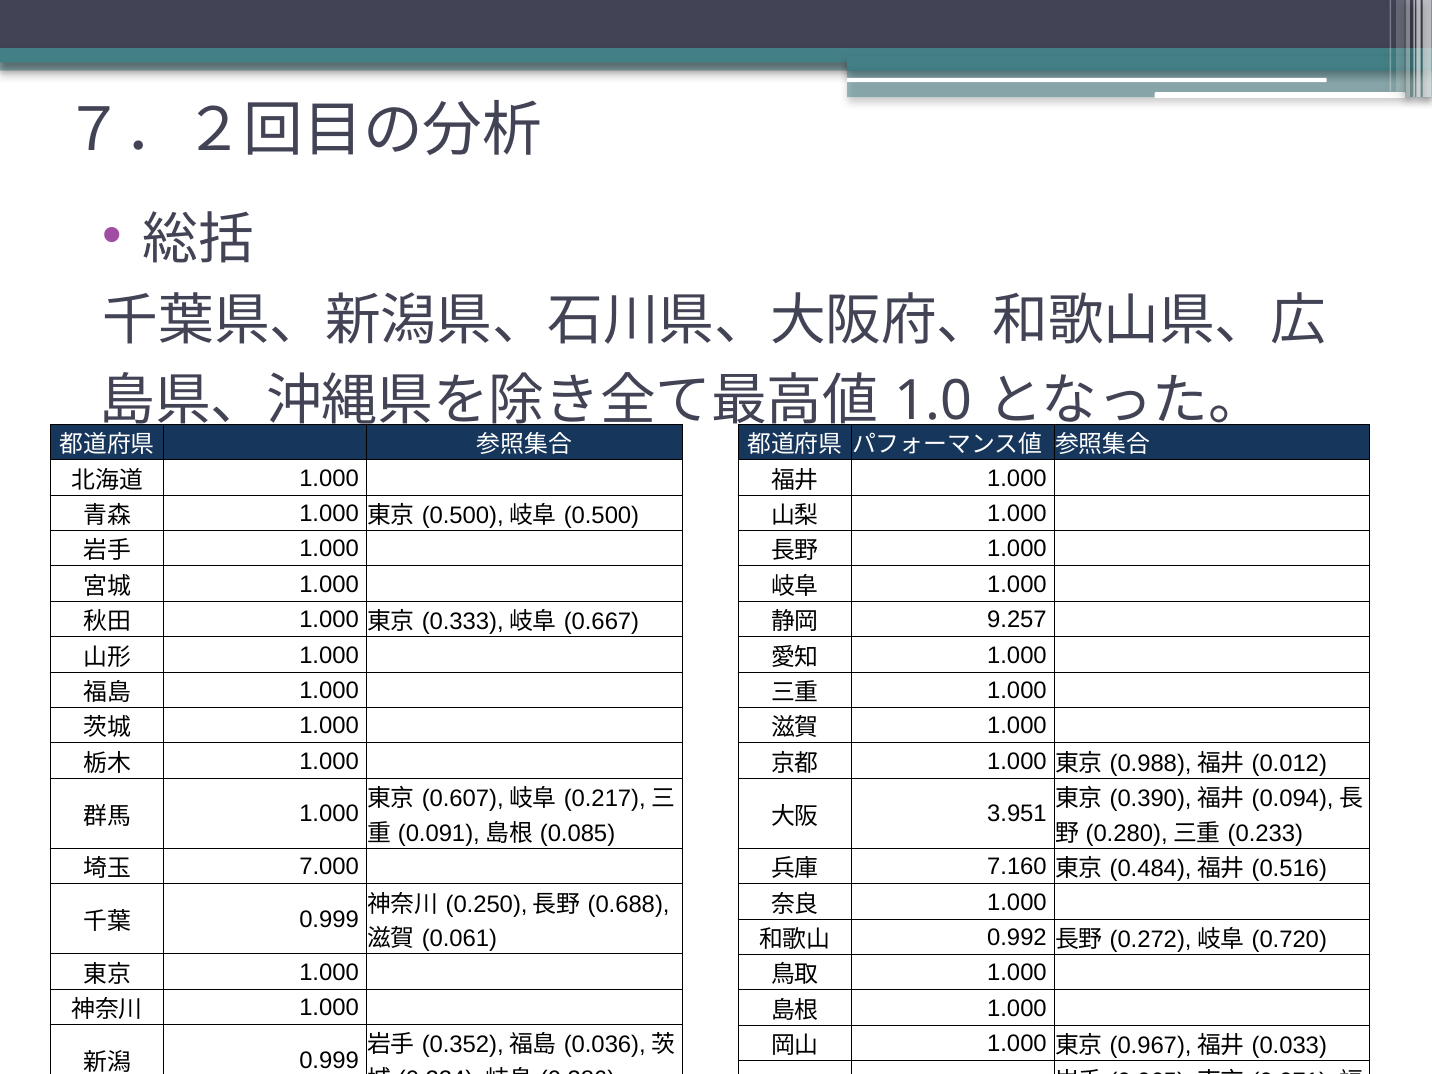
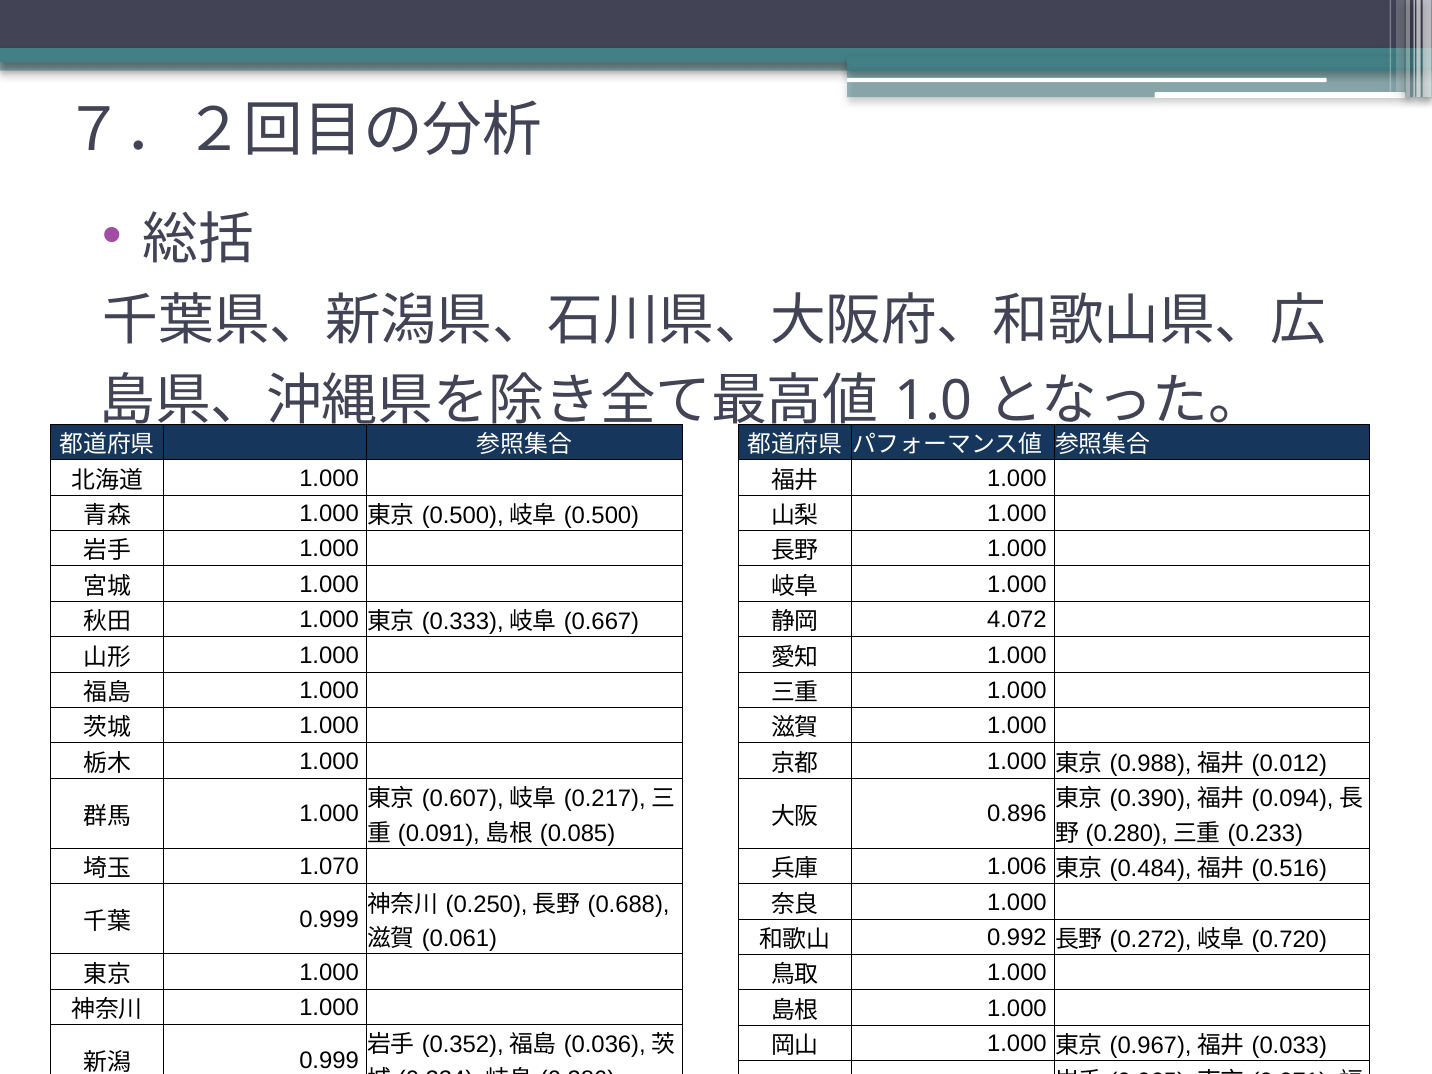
9.257: 9.257 -> 4.072
3.951: 3.951 -> 0.896
7.000: 7.000 -> 1.070
7.160: 7.160 -> 1.006
